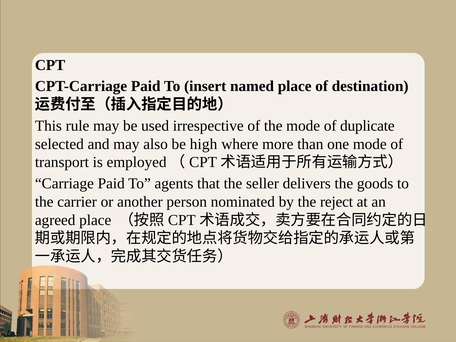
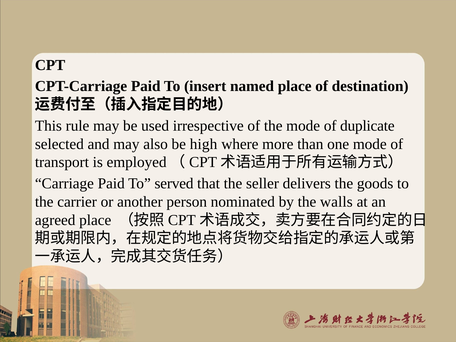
agents: agents -> served
reject: reject -> walls
